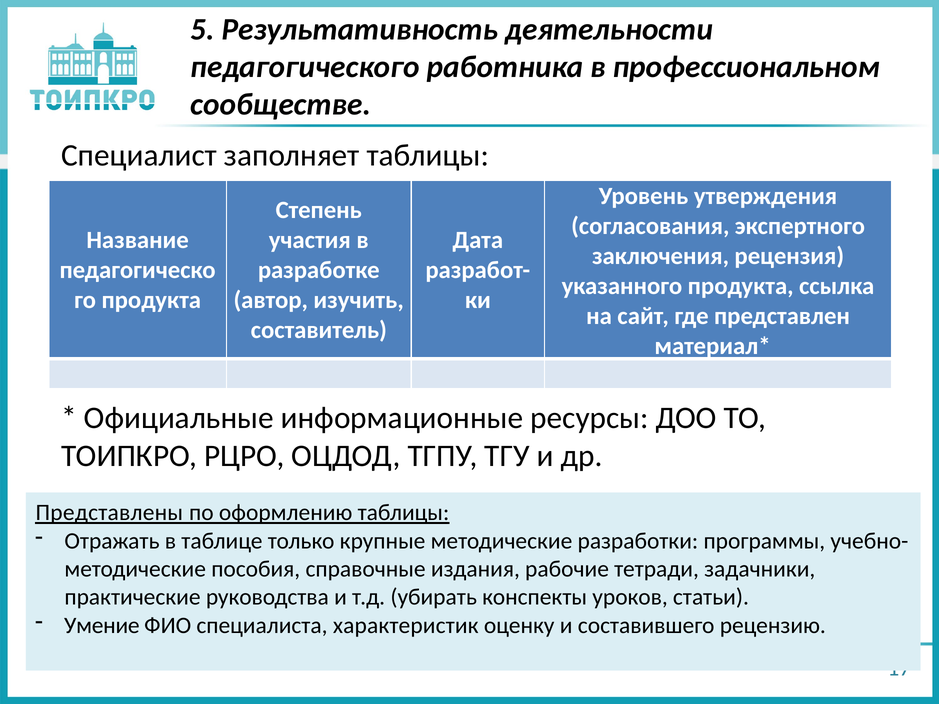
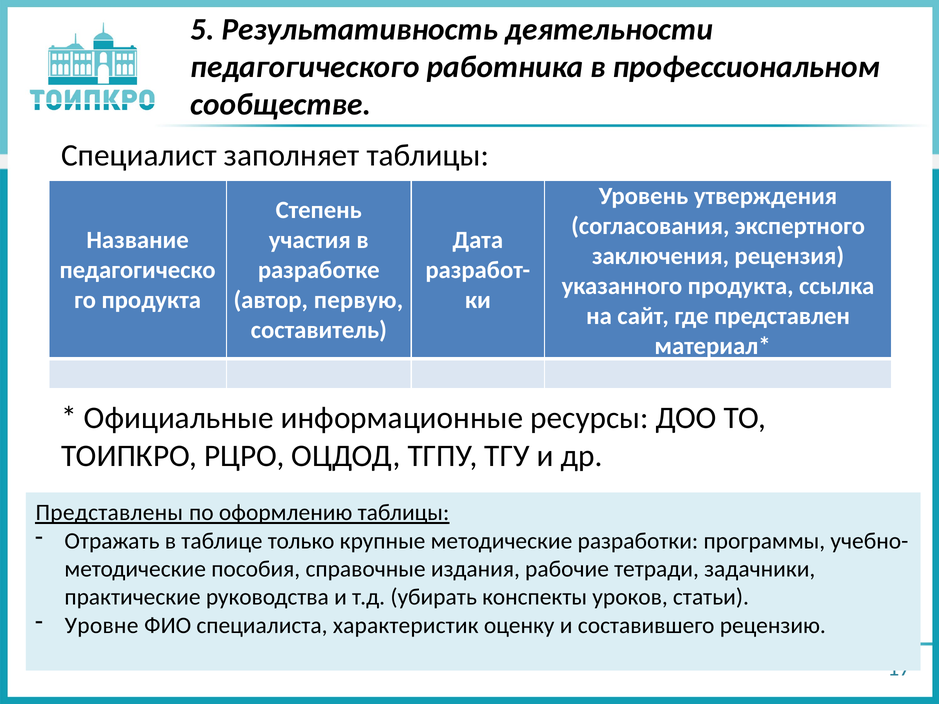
изучить: изучить -> первую
Умение: Умение -> Уровне
